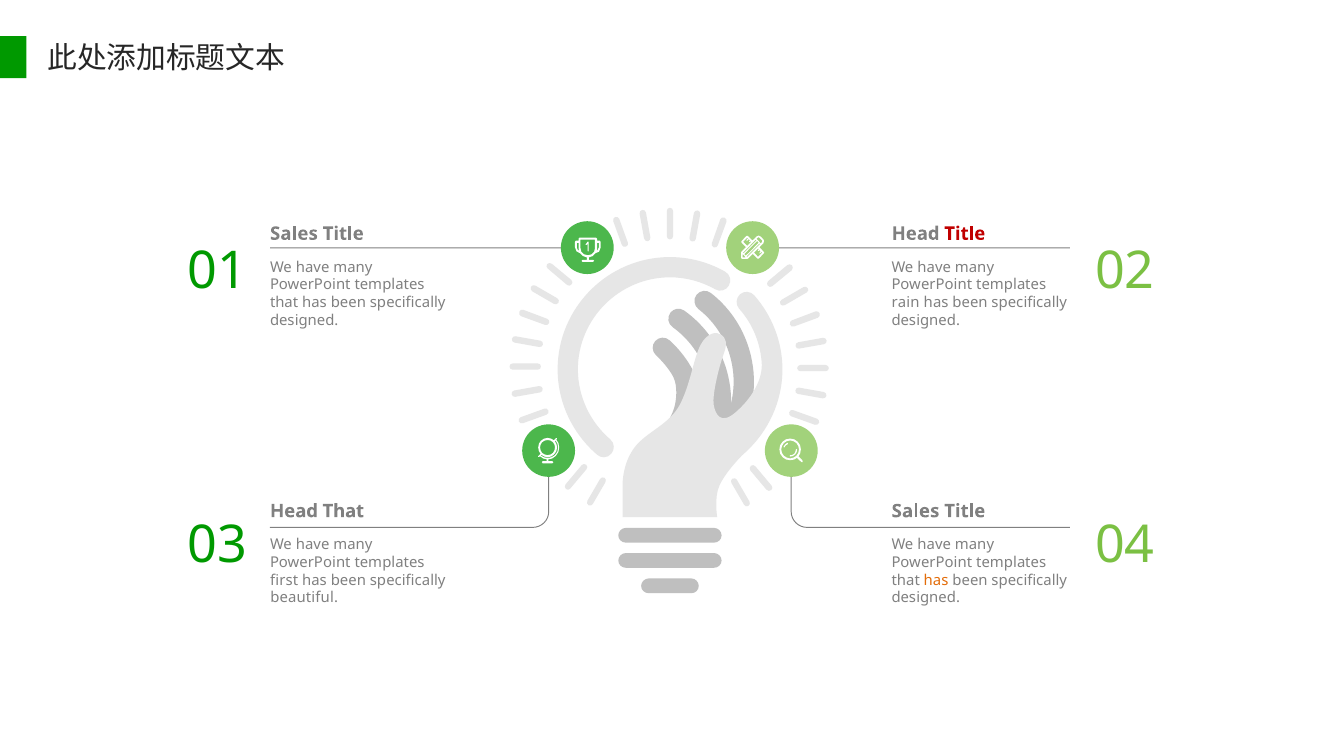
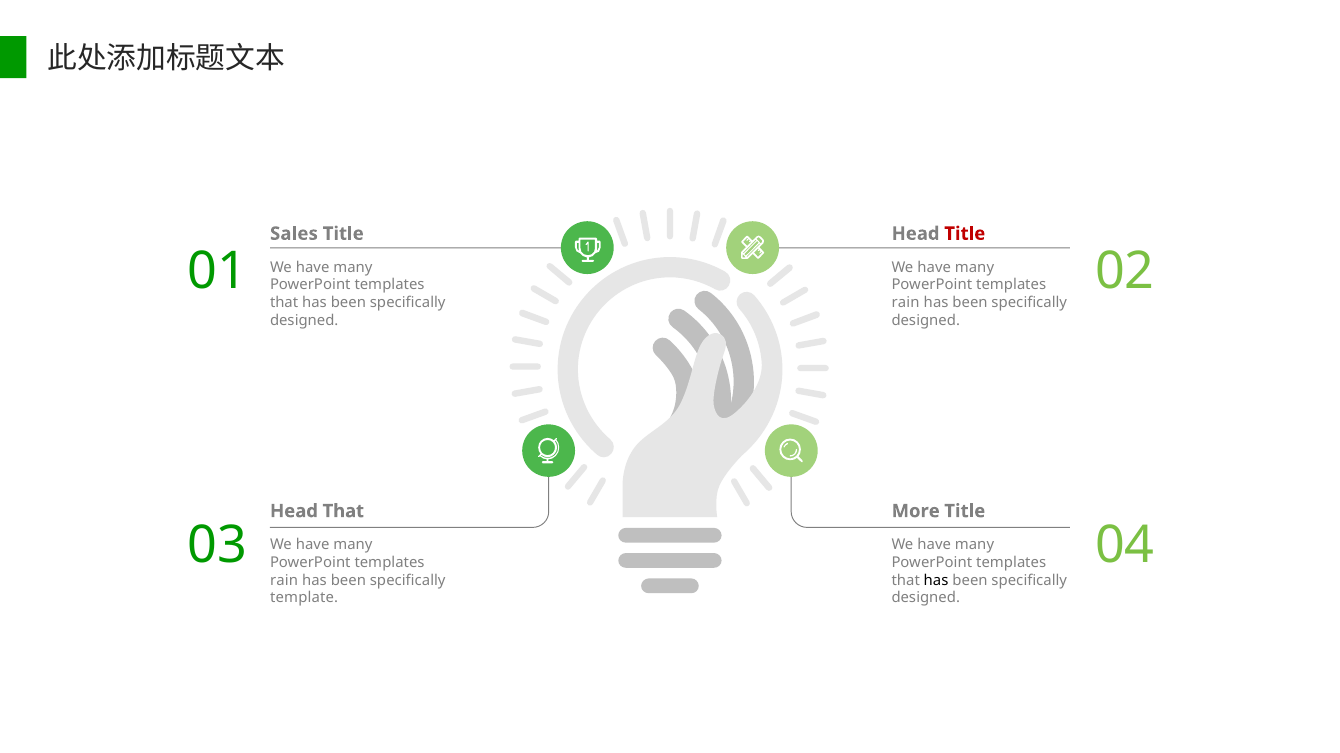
Sales at (916, 511): Sales -> More
first at (284, 581): first -> rain
has at (936, 581) colour: orange -> black
beautiful: beautiful -> template
